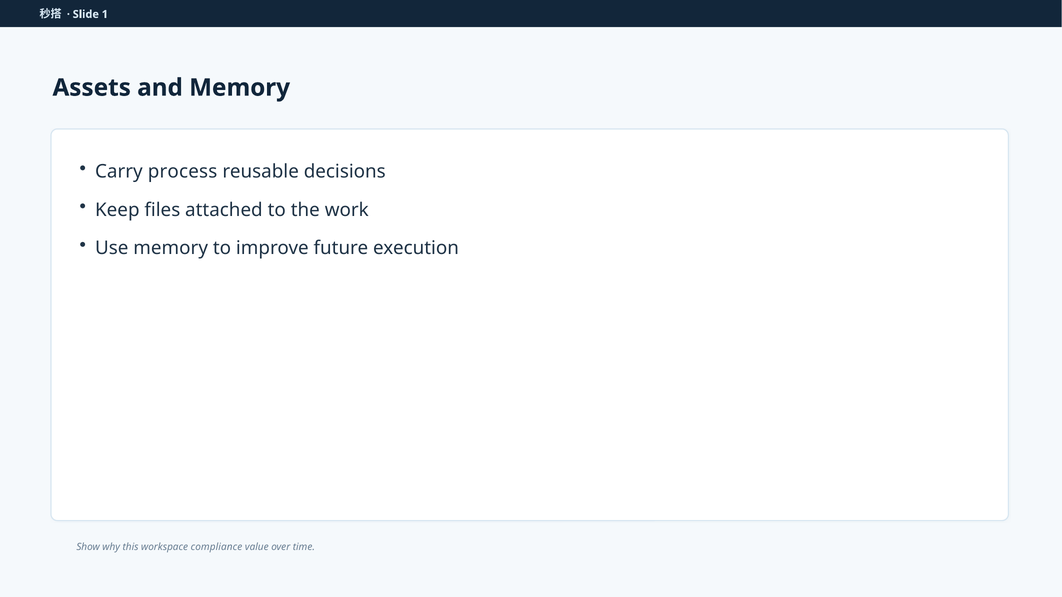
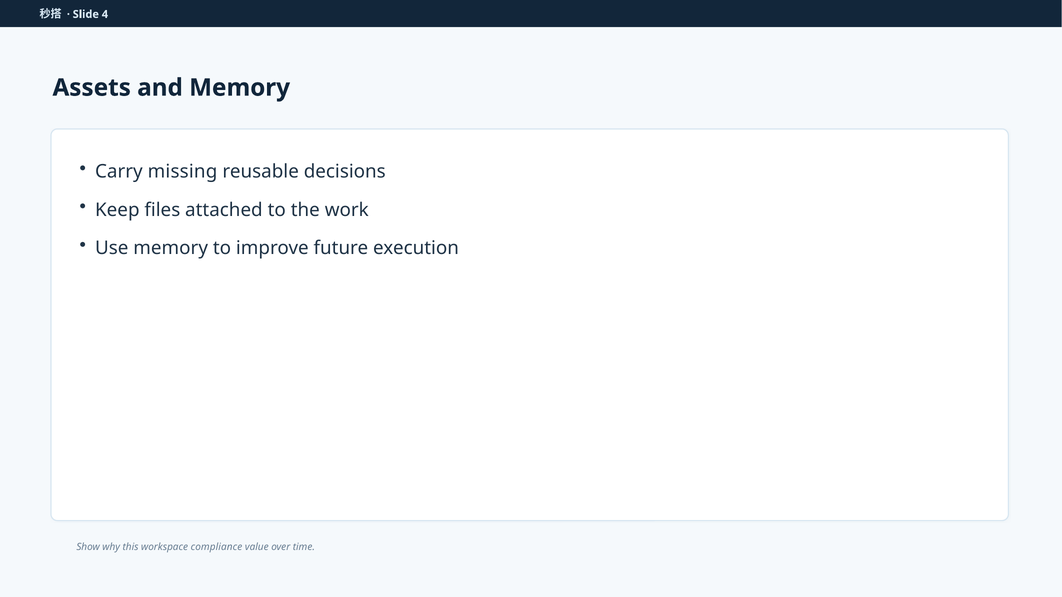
1: 1 -> 4
process: process -> missing
